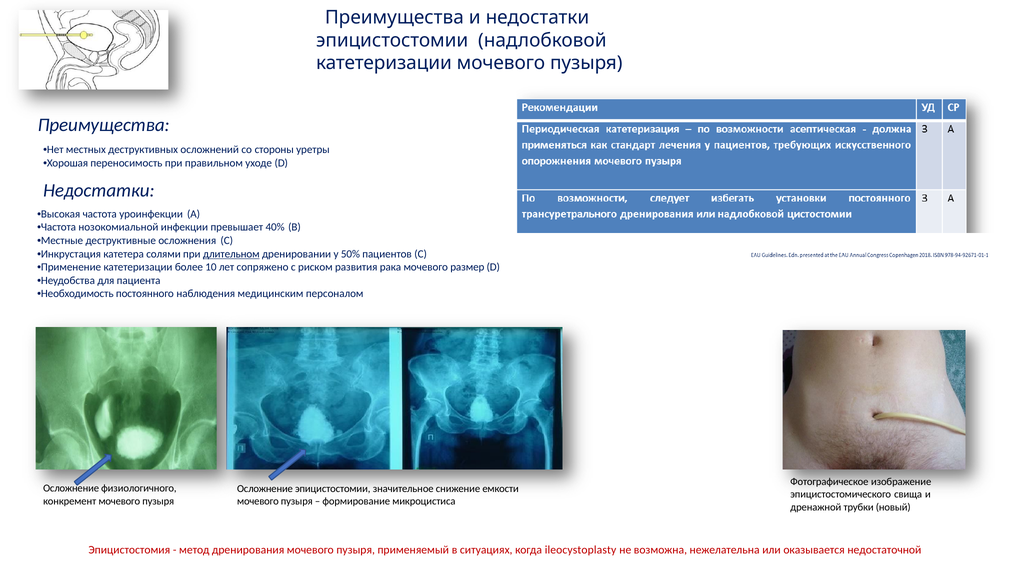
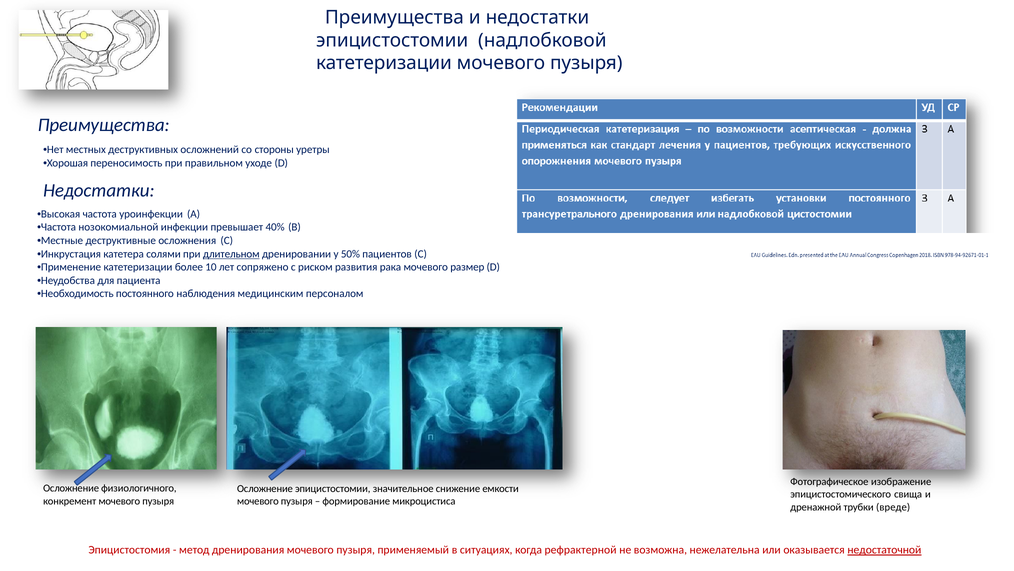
новый: новый -> вреде
ileocystoplasty: ileocystoplasty -> рефрактерной
недостаточной underline: none -> present
